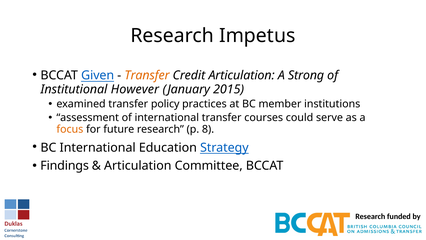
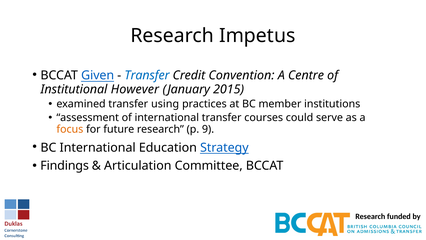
Transfer at (147, 75) colour: orange -> blue
Credit Articulation: Articulation -> Convention
Strong: Strong -> Centre
policy: policy -> using
8: 8 -> 9
